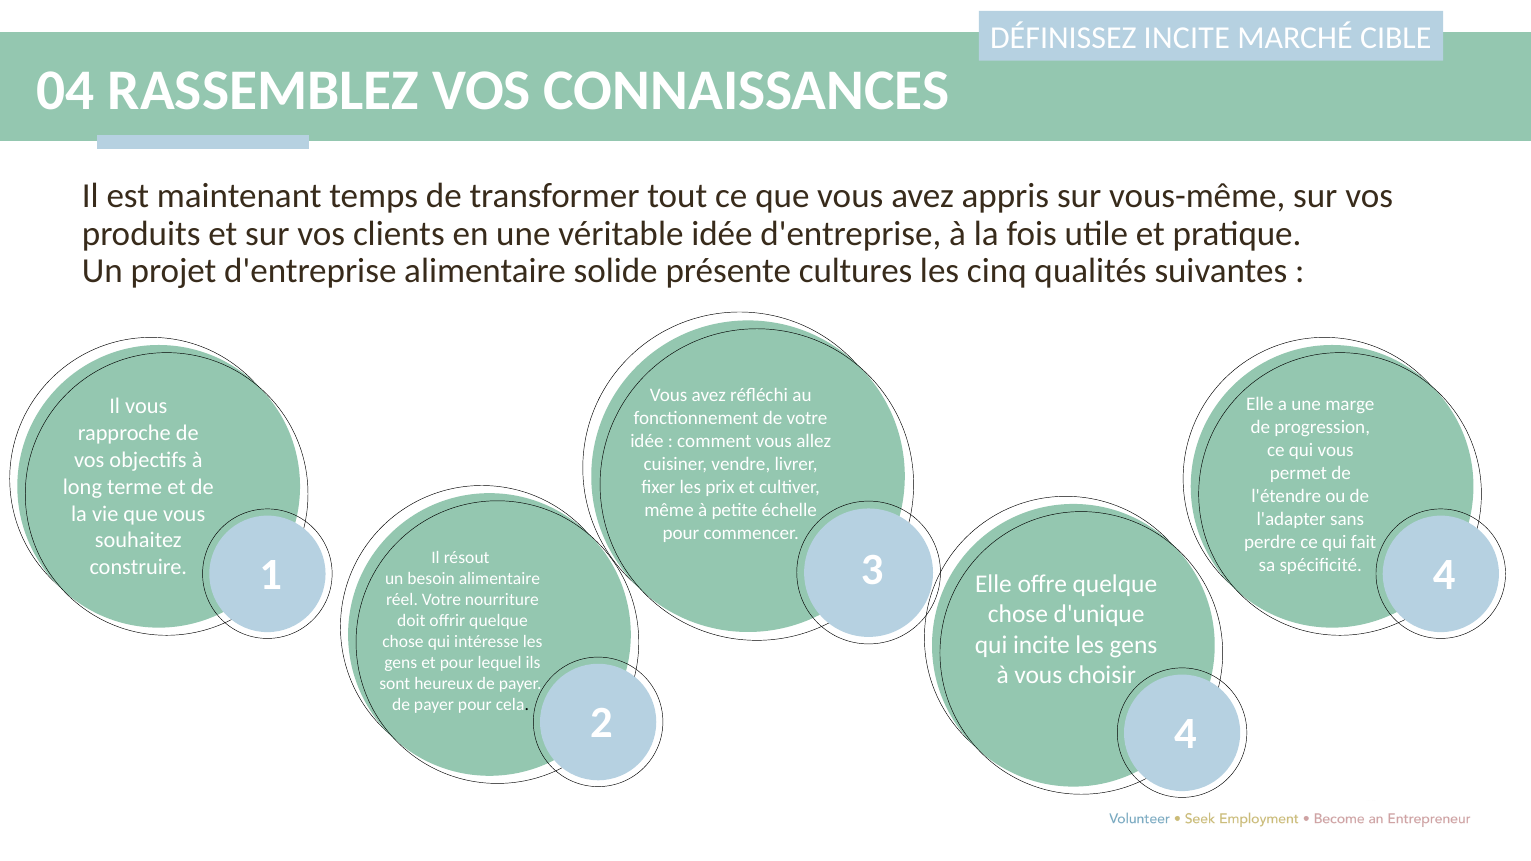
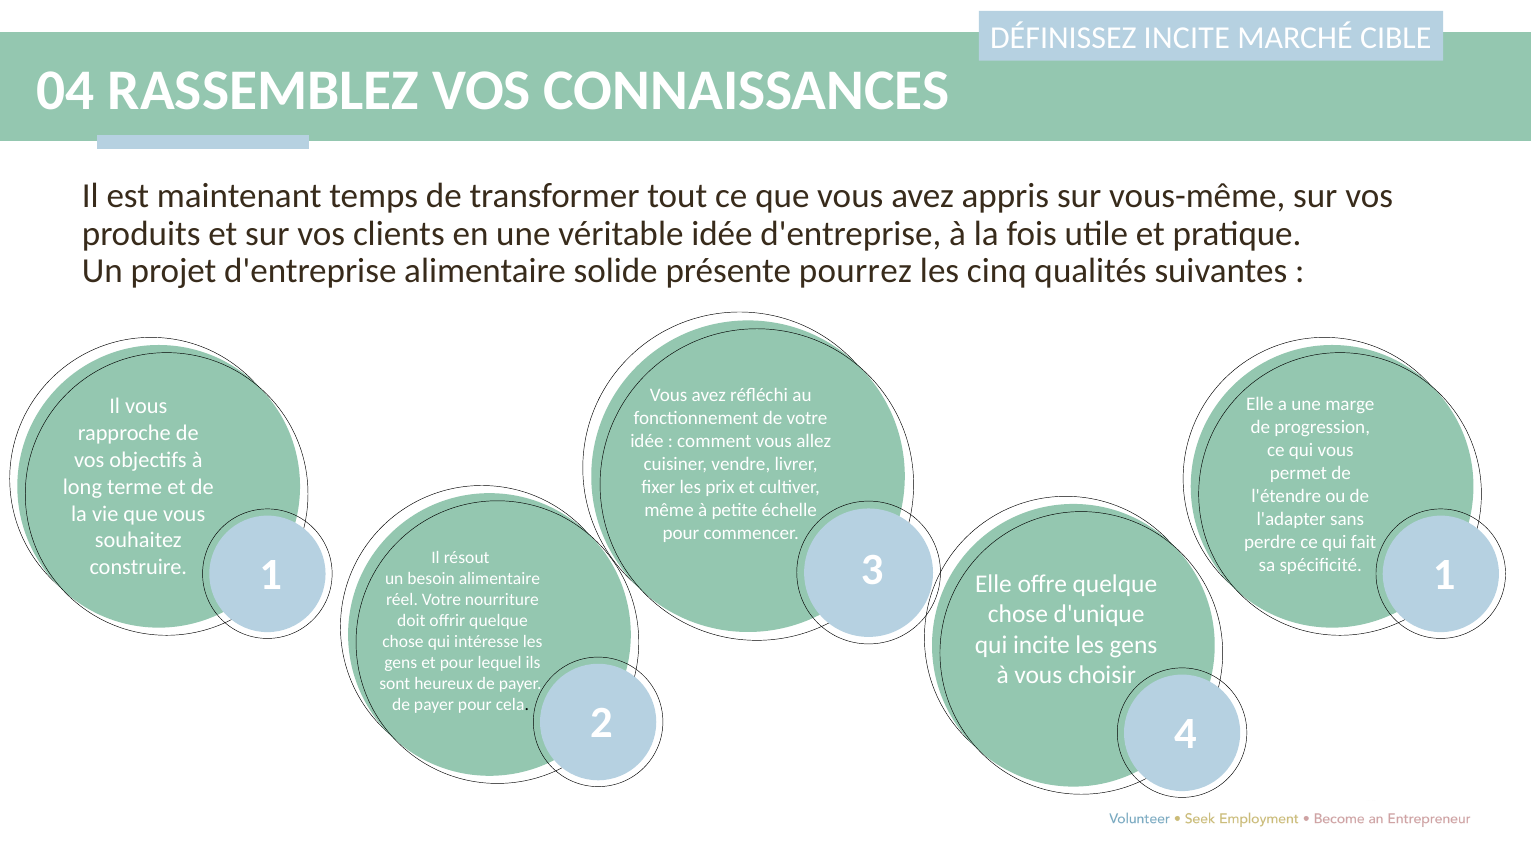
cultures: cultures -> pourrez
3 4: 4 -> 1
